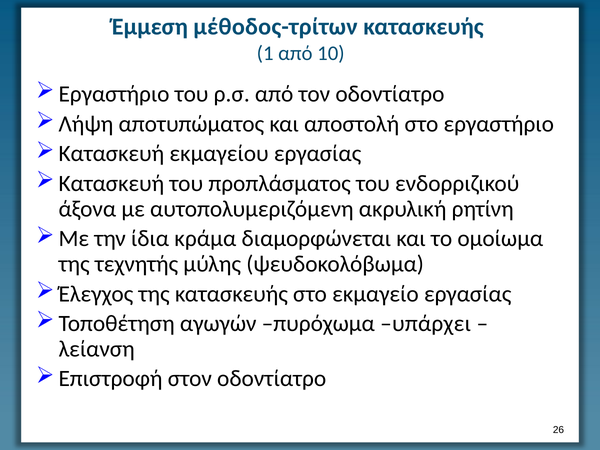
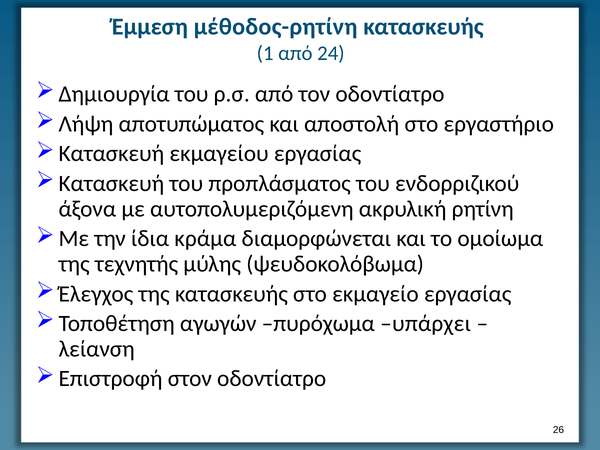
μέθοδος-τρίτων: μέθοδος-τρίτων -> μέθοδος-ρητίνη
10: 10 -> 24
Εργαστήριο at (114, 94): Εργαστήριο -> Δημιουργία
